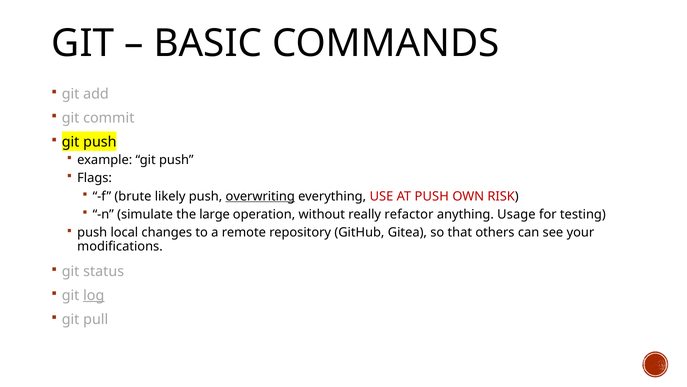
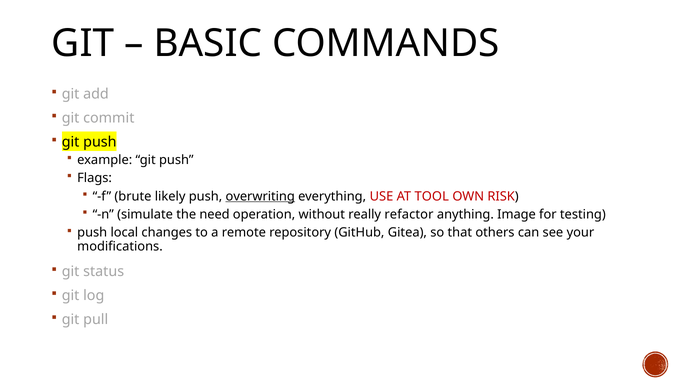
AT PUSH: PUSH -> TOOL
large: large -> need
Usage: Usage -> Image
log underline: present -> none
